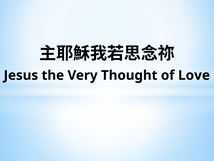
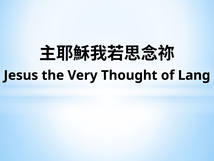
Love: Love -> Lang
